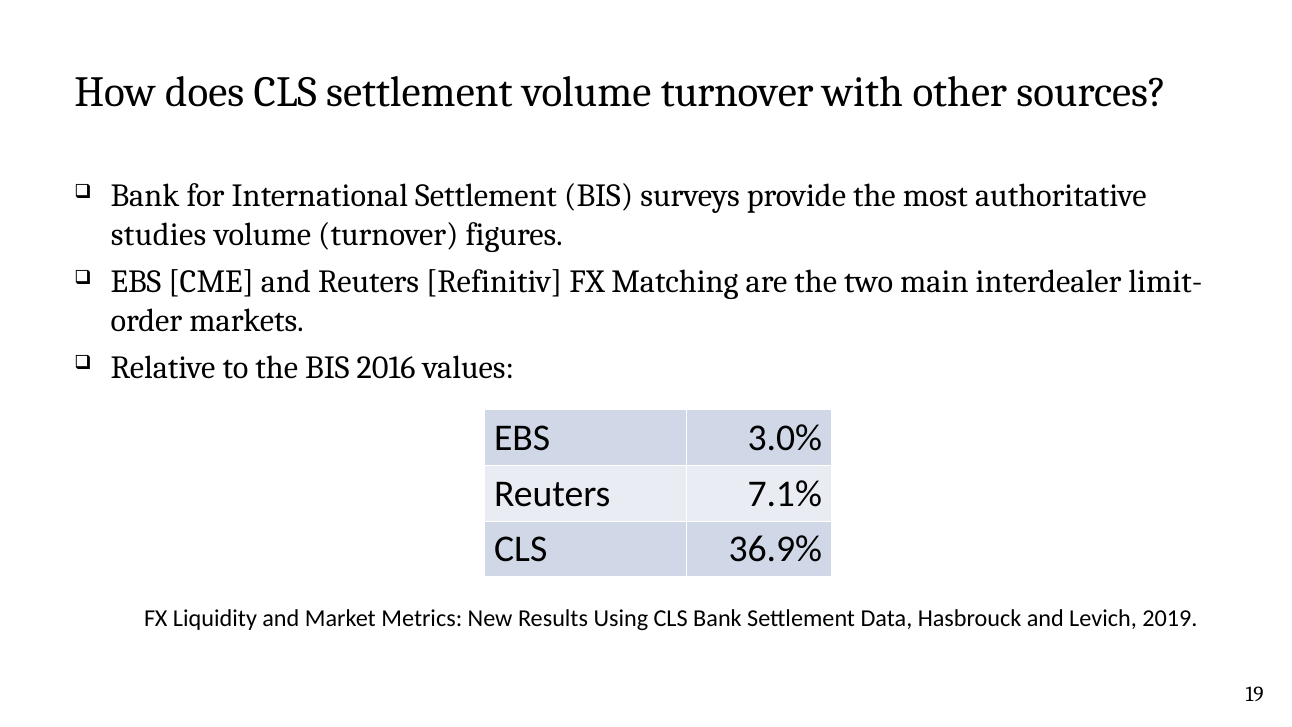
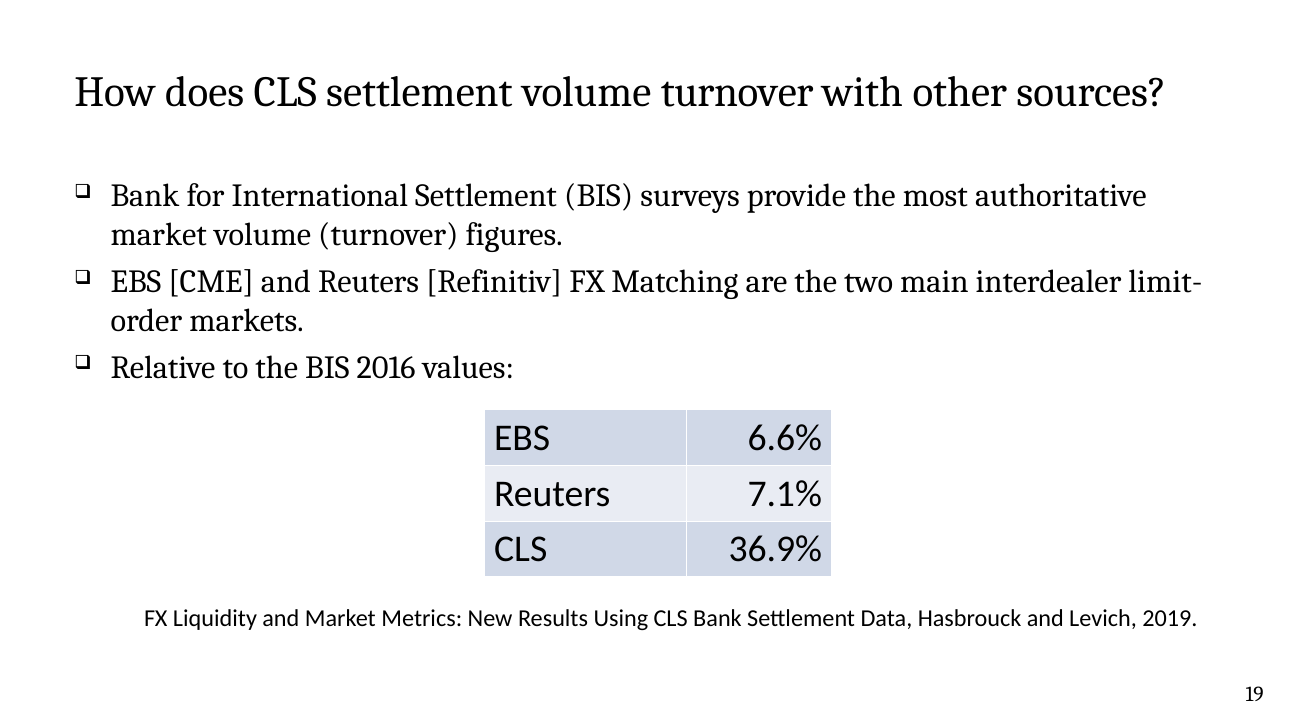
studies at (159, 235): studies -> market
3.0%: 3.0% -> 6.6%
